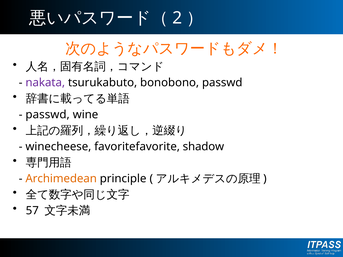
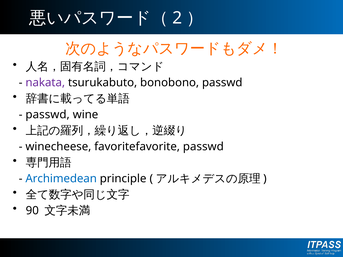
favoritefavorite shadow: shadow -> passwd
Archimedean colour: orange -> blue
57: 57 -> 90
